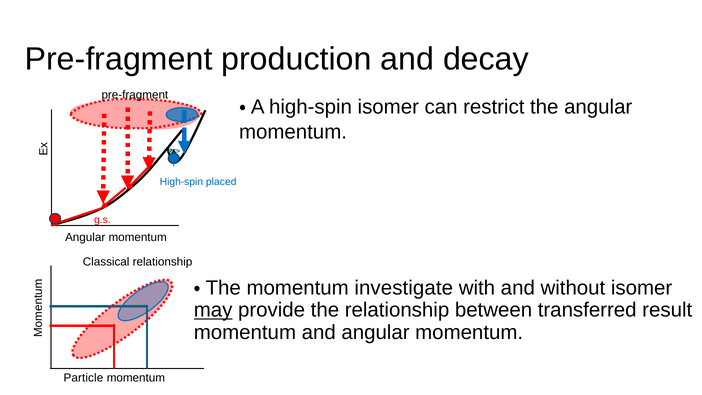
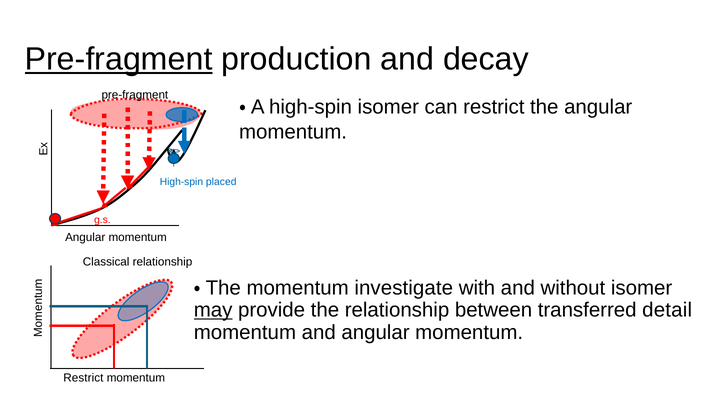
Pre-fragment at (119, 59) underline: none -> present
result: result -> detail
Particle at (83, 378): Particle -> Restrict
